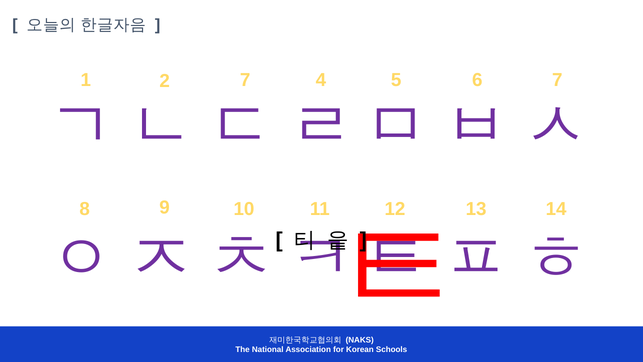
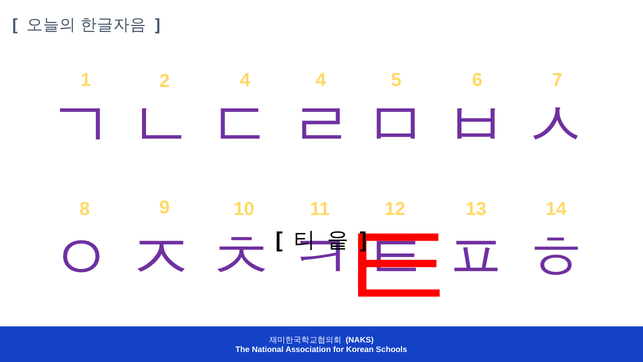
2 7: 7 -> 4
